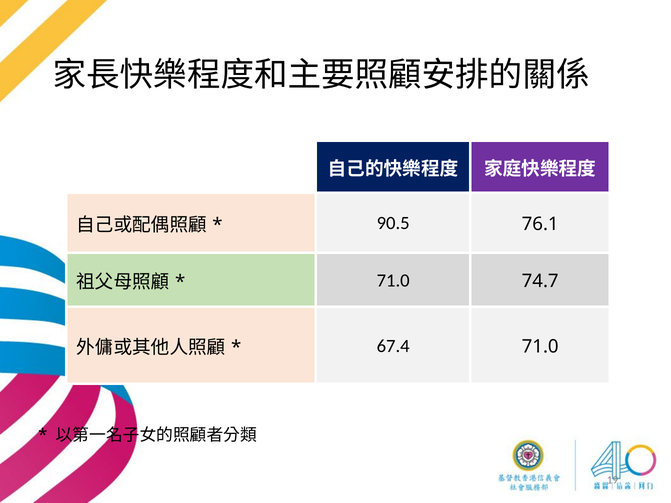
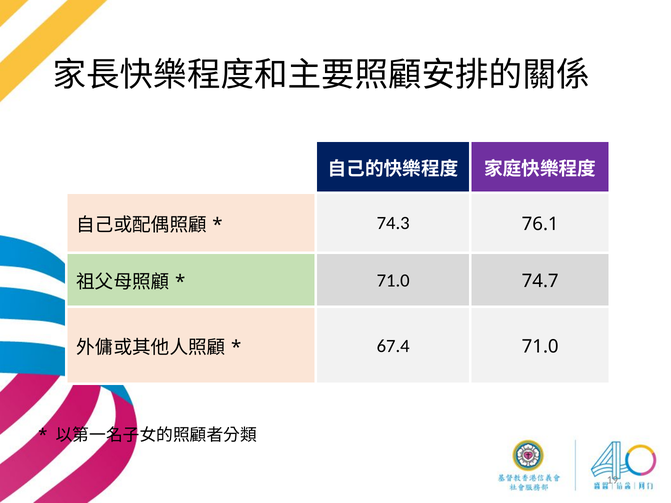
90.5: 90.5 -> 74.3
